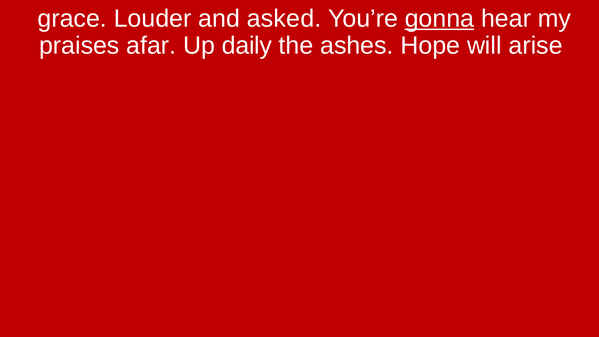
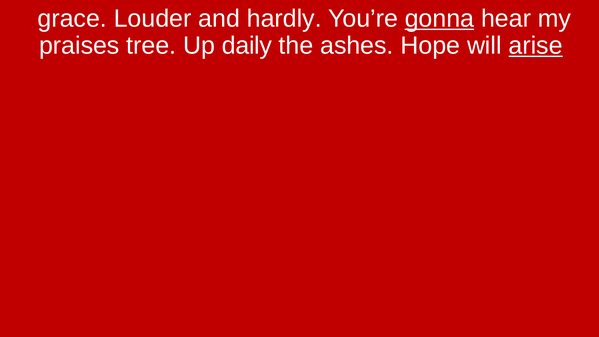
asked: asked -> hardly
afar: afar -> tree
arise underline: none -> present
